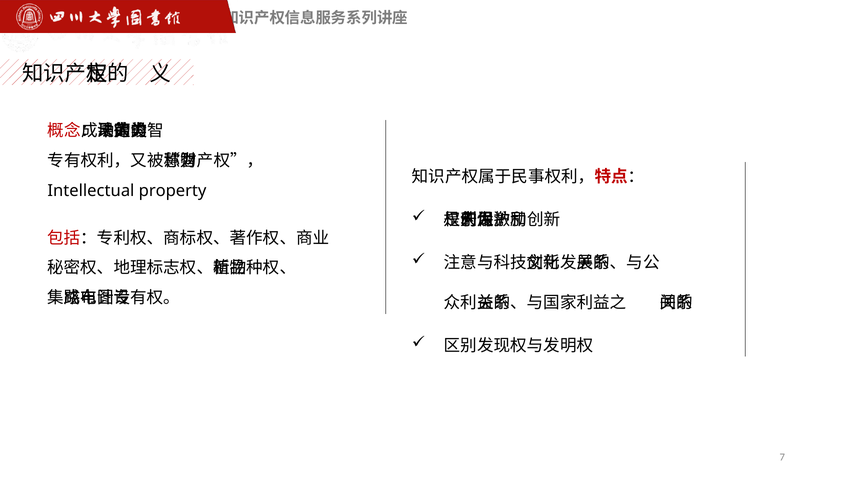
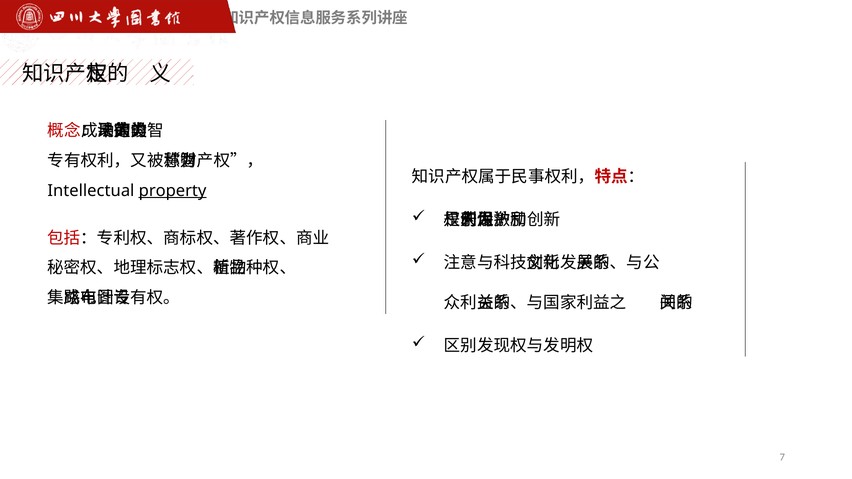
property underline: none -> present
